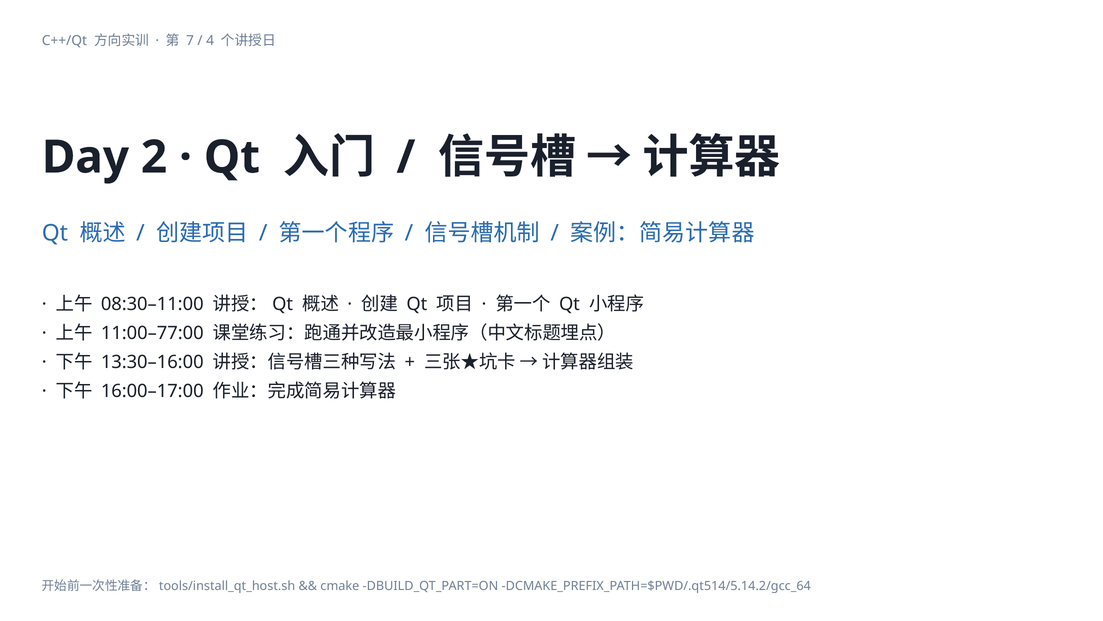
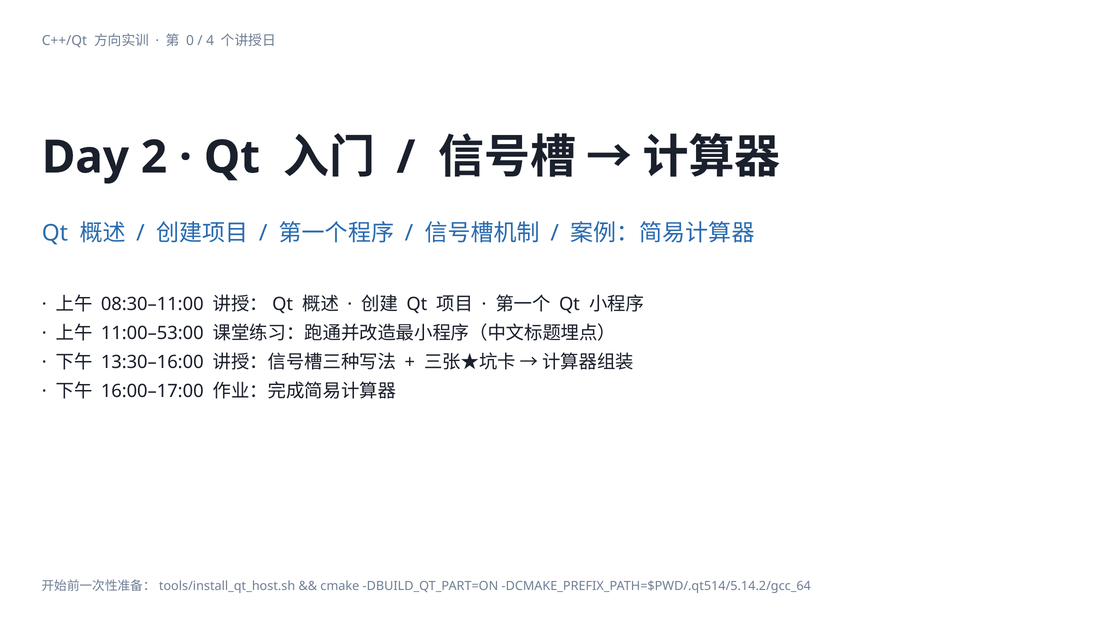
7: 7 -> 0
11:00–77:00: 11:00–77:00 -> 11:00–53:00
